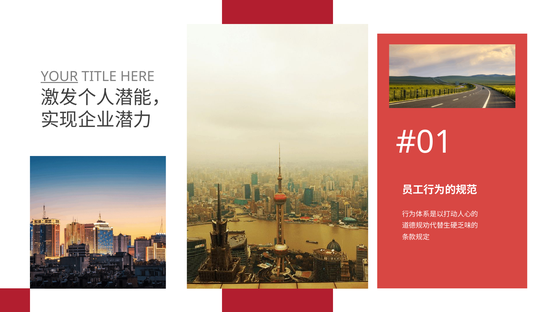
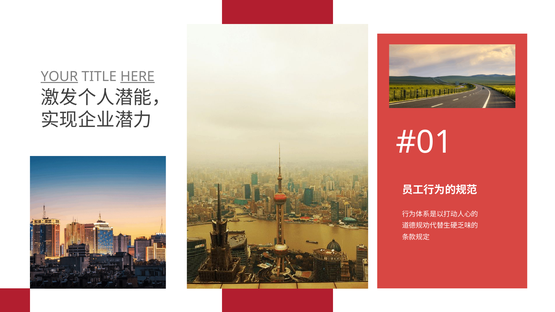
HERE underline: none -> present
